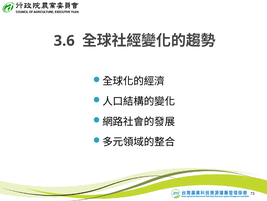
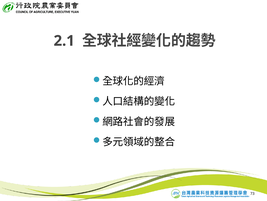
3.6: 3.6 -> 2.1
